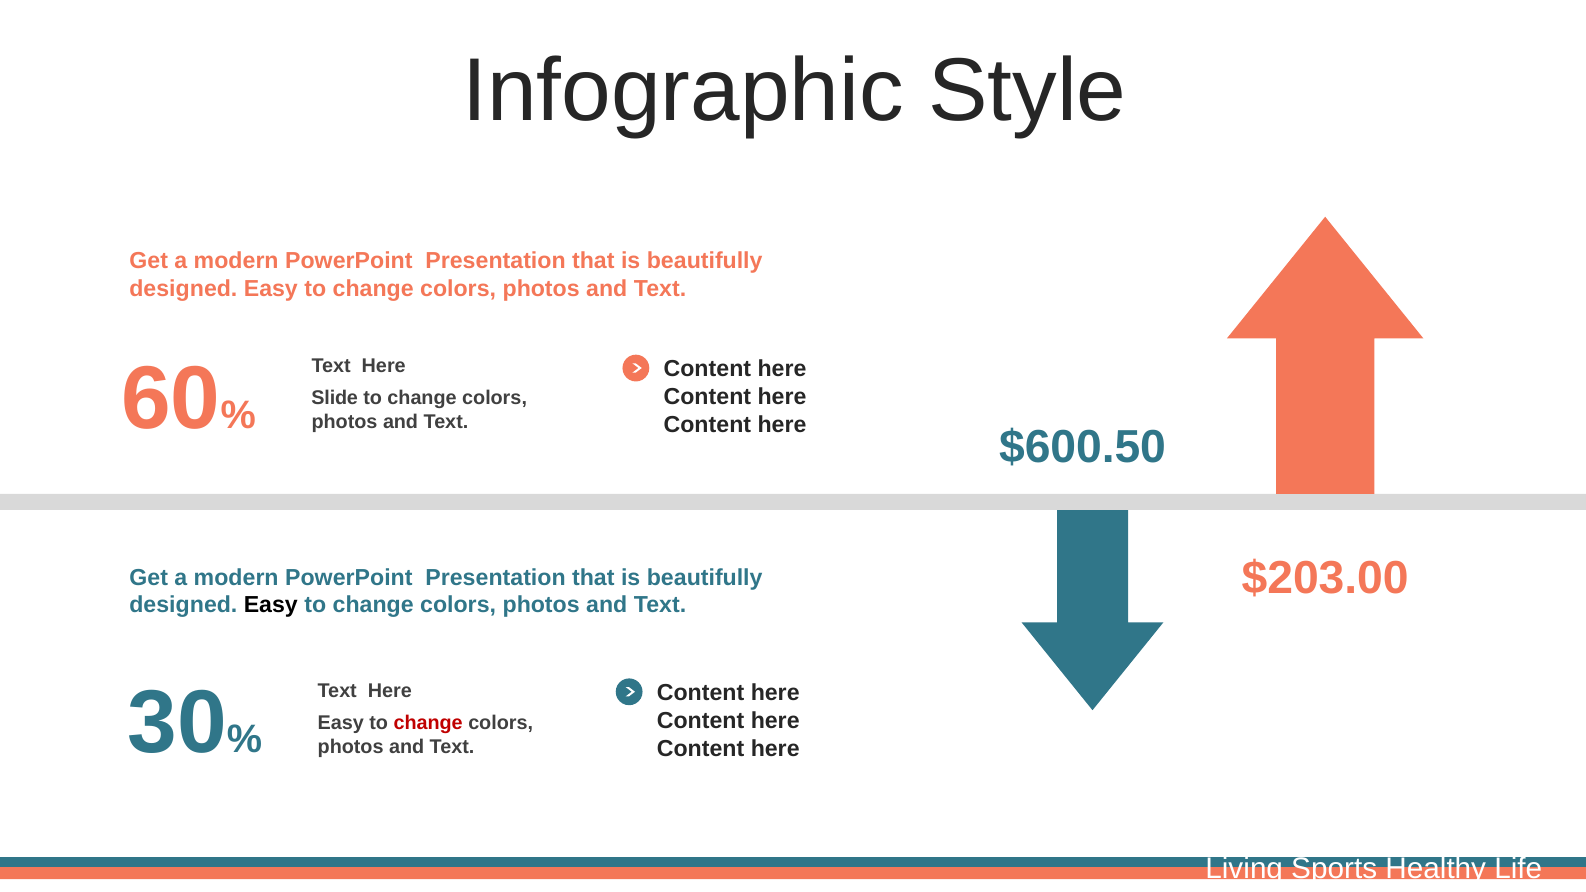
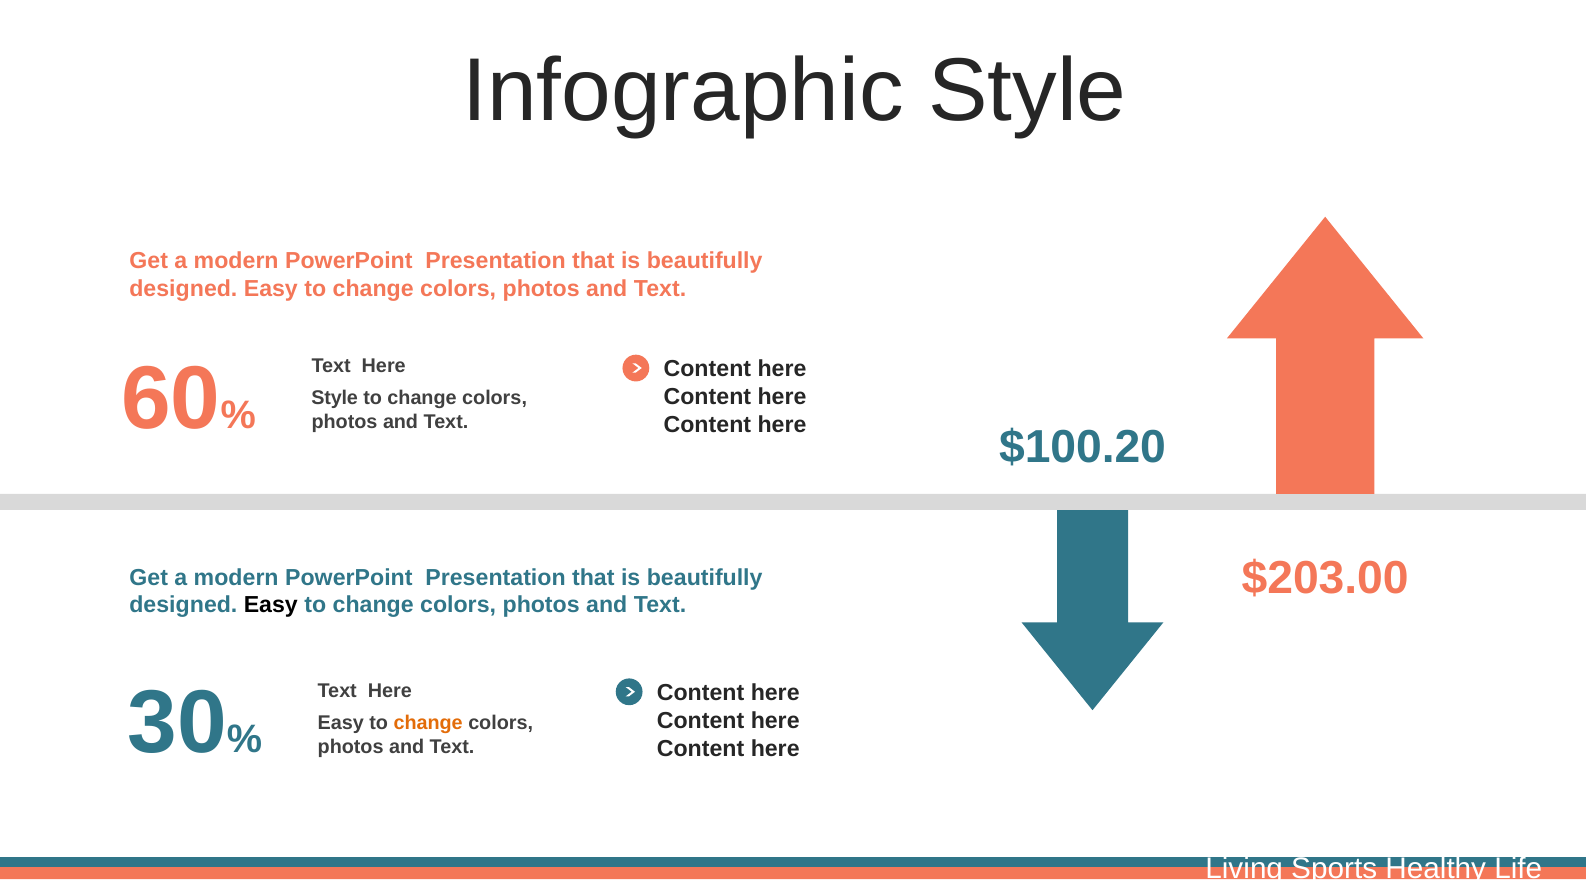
Slide at (335, 398): Slide -> Style
$600.50: $600.50 -> $100.20
change at (428, 723) colour: red -> orange
